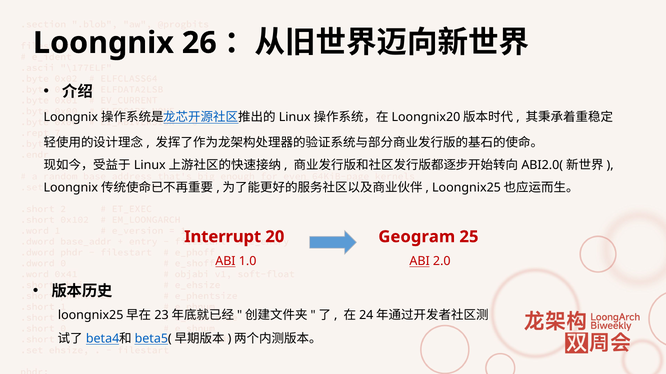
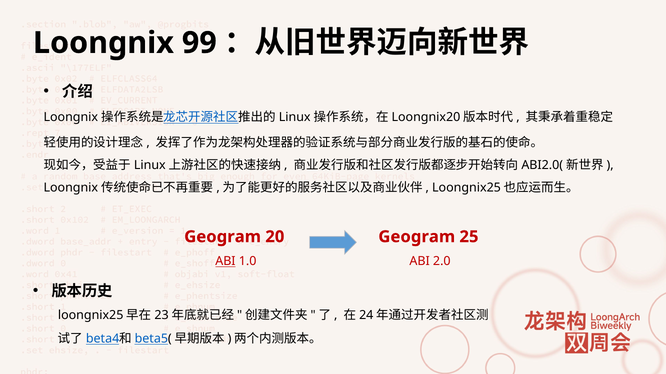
26: 26 -> 99
Interrupt at (223, 237): Interrupt -> Geogram
ABI at (420, 262) underline: present -> none
